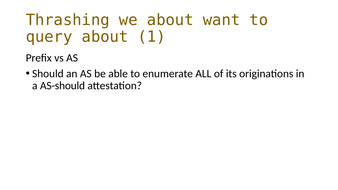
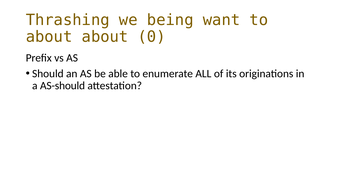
we about: about -> being
query at (49, 37): query -> about
1: 1 -> 0
